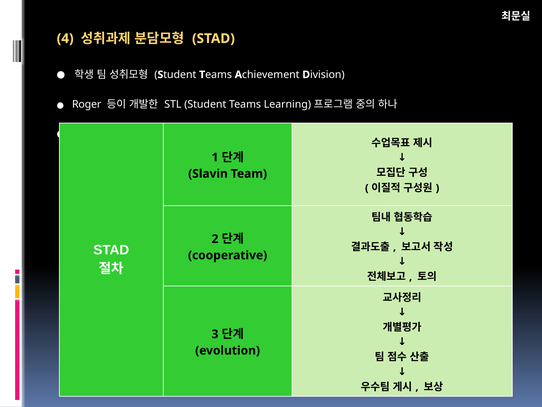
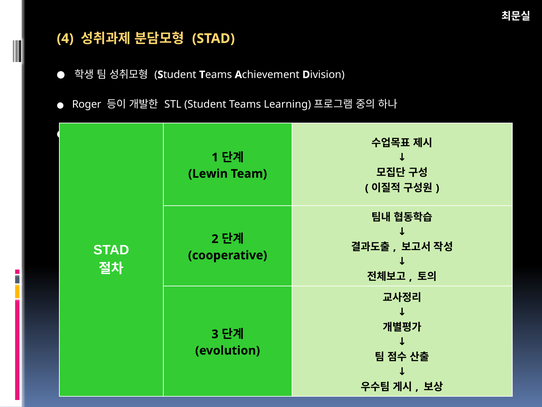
Slavin: Slavin -> Lewin
